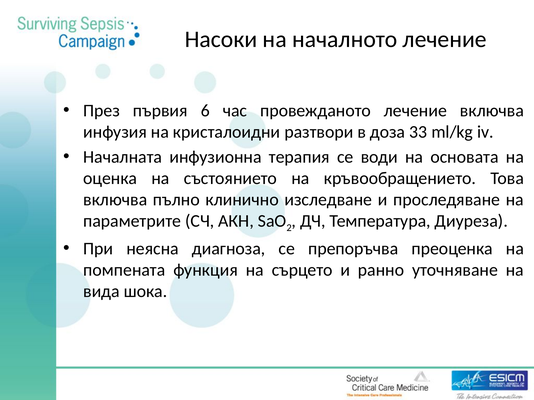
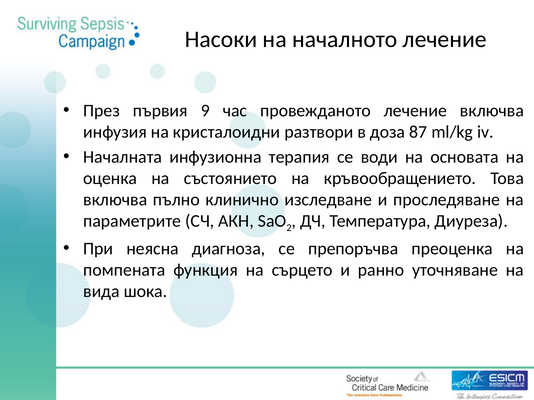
6: 6 -> 9
33: 33 -> 87
